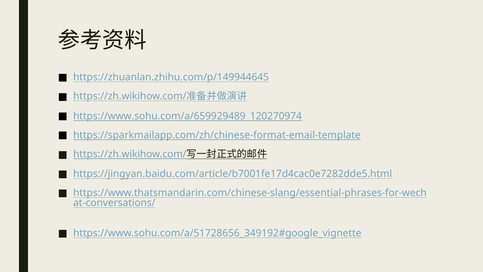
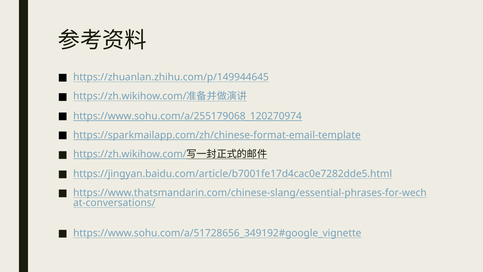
https://www.sohu.com/a/659929489_120270974: https://www.sohu.com/a/659929489_120270974 -> https://www.sohu.com/a/255179068_120270974
